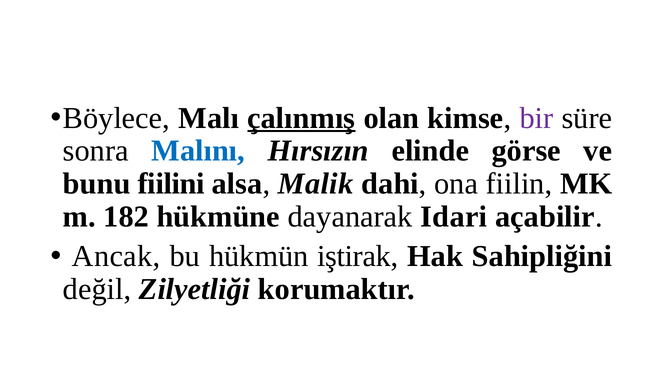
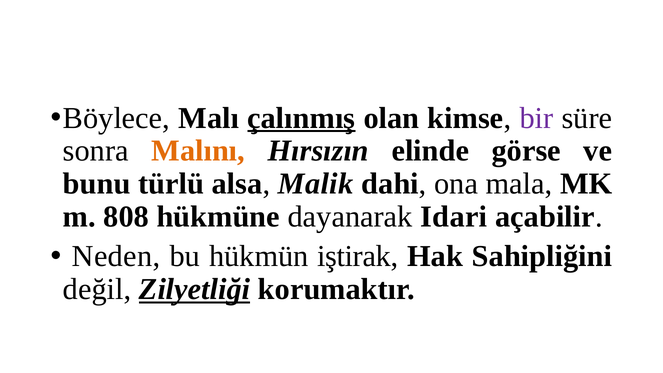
Malını colour: blue -> orange
fiilini: fiilini -> türlü
fiilin: fiilin -> mala
182: 182 -> 808
Ancak: Ancak -> Neden
Zilyetliği underline: none -> present
